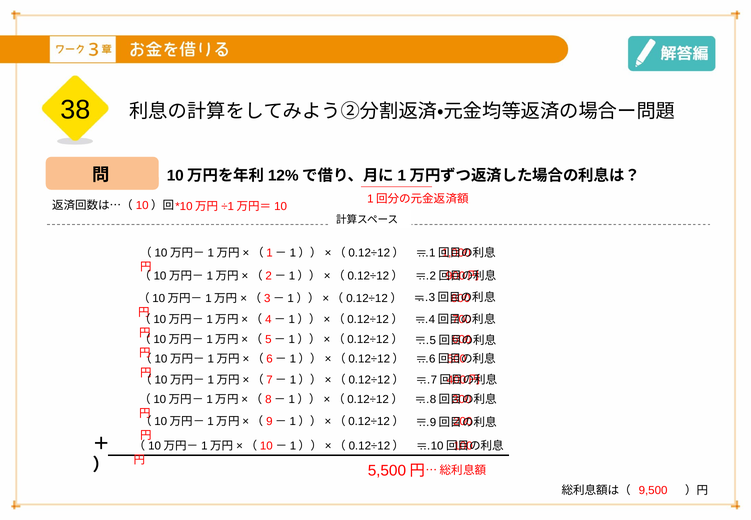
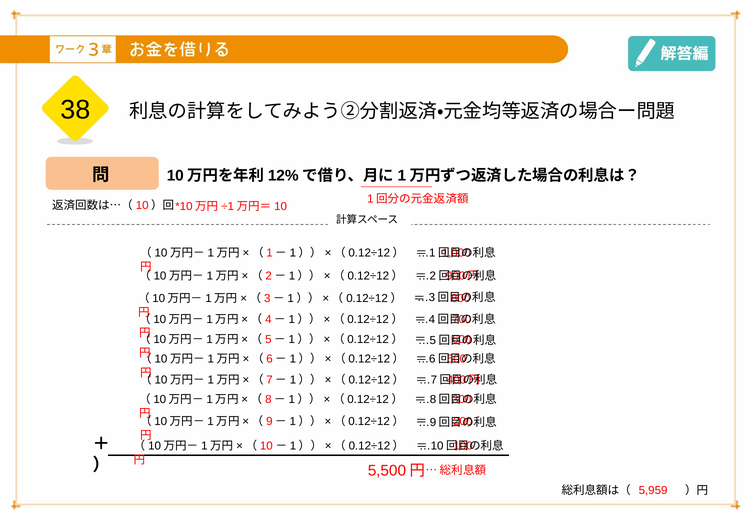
9,500: 9,500 -> 5,959
